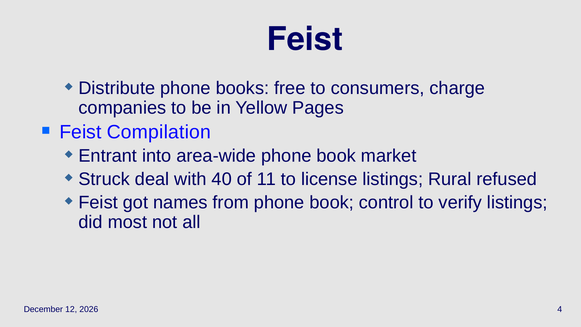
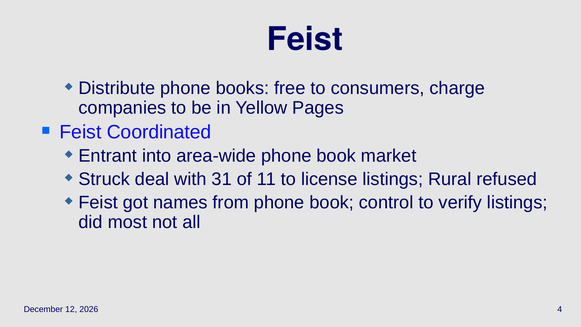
Compilation: Compilation -> Coordinated
40: 40 -> 31
